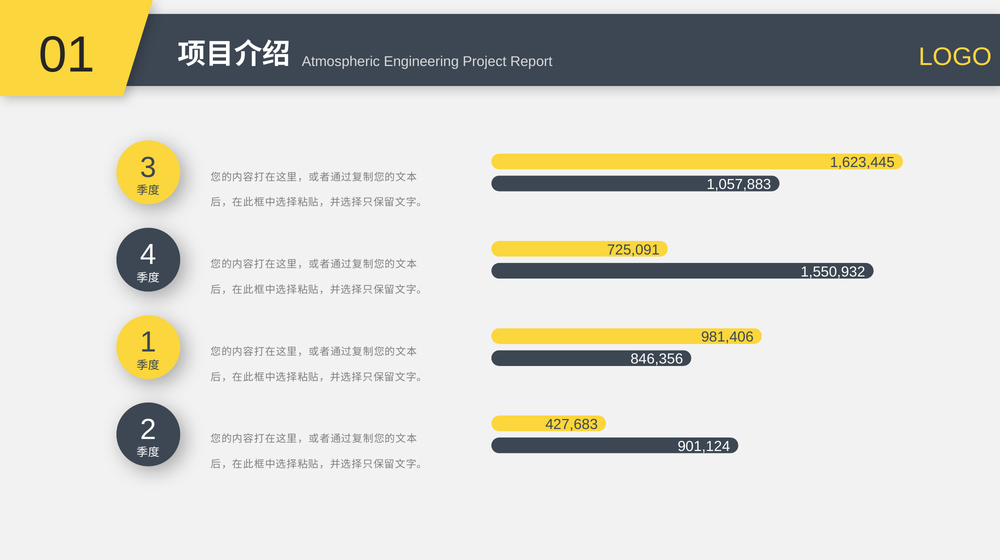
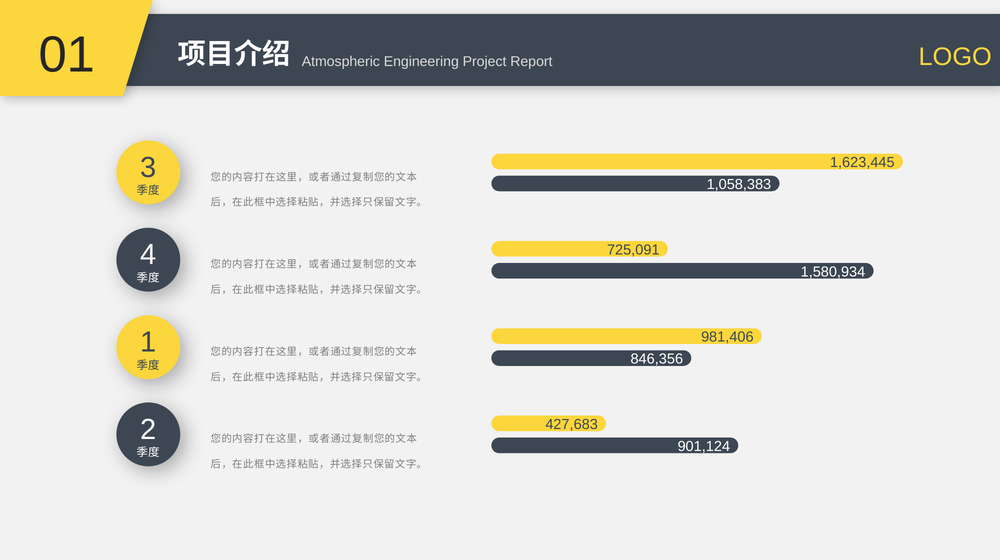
1,057,883: 1,057,883 -> 1,058,383
1,550,932: 1,550,932 -> 1,580,934
